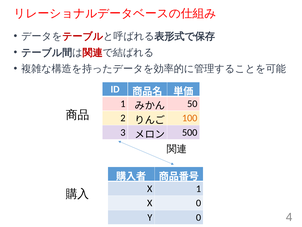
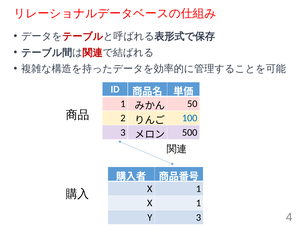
100 colour: orange -> blue
0 at (198, 203): 0 -> 1
Y 0: 0 -> 3
